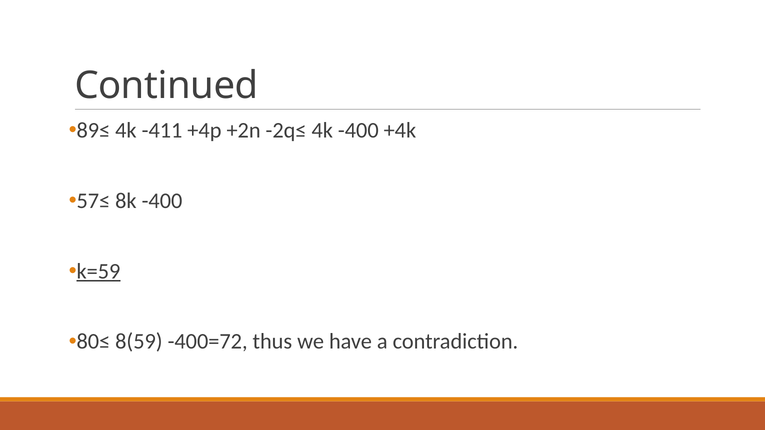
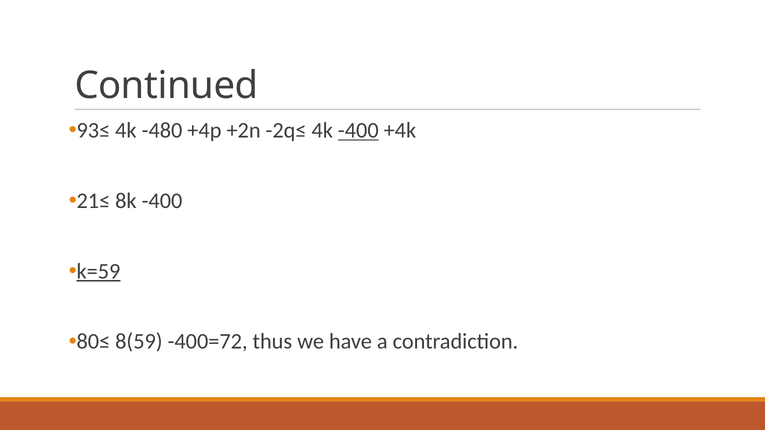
89≤: 89≤ -> 93≤
-411: -411 -> -480
-400 at (358, 131) underline: none -> present
57≤: 57≤ -> 21≤
